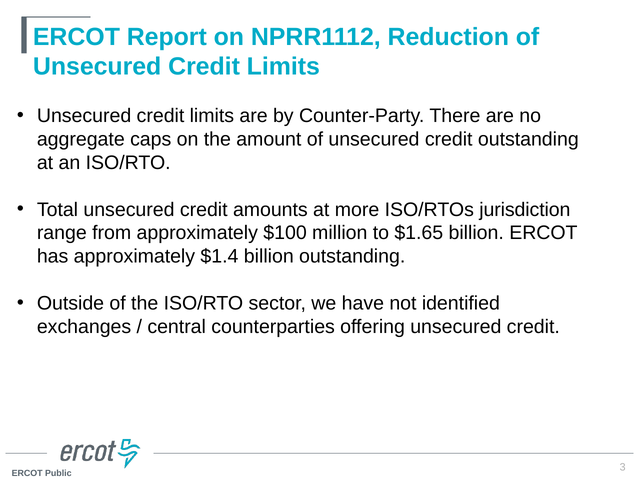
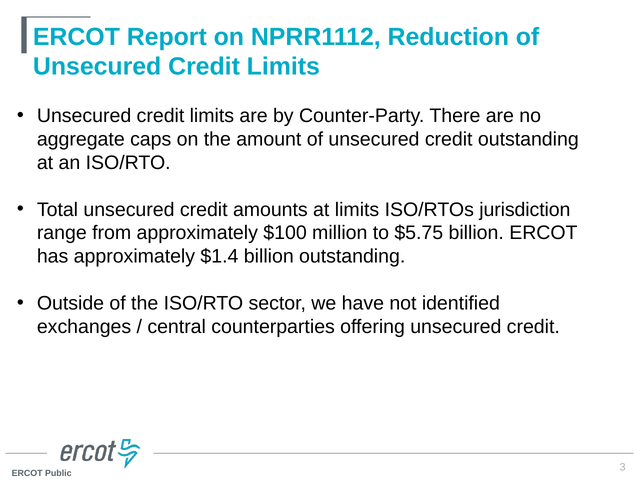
at more: more -> limits
$1.65: $1.65 -> $5.75
